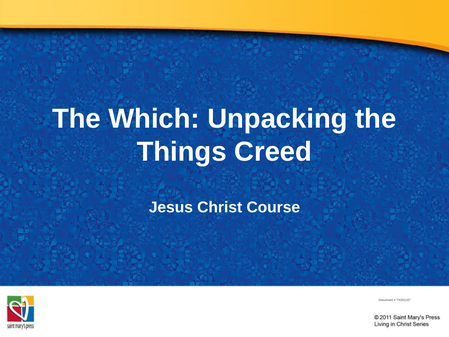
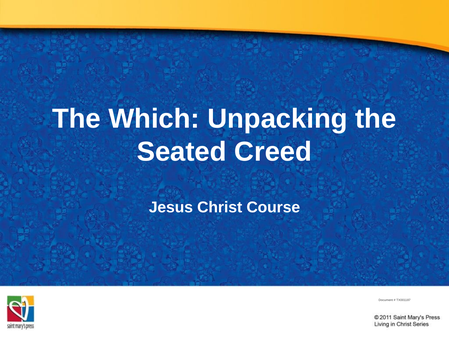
Things: Things -> Seated
